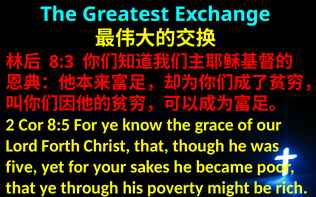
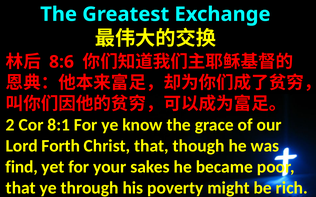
8:3: 8:3 -> 8:6
8:5: 8:5 -> 8:1
five: five -> find
